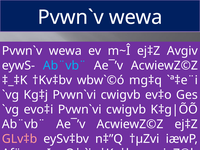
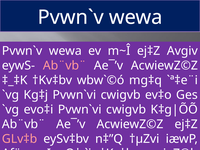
Ab¨vb¨ at (65, 65) colour: light blue -> pink
